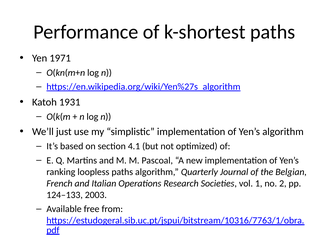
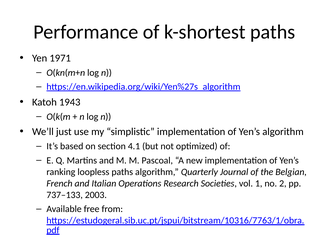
1931: 1931 -> 1943
124–133: 124–133 -> 737–133
